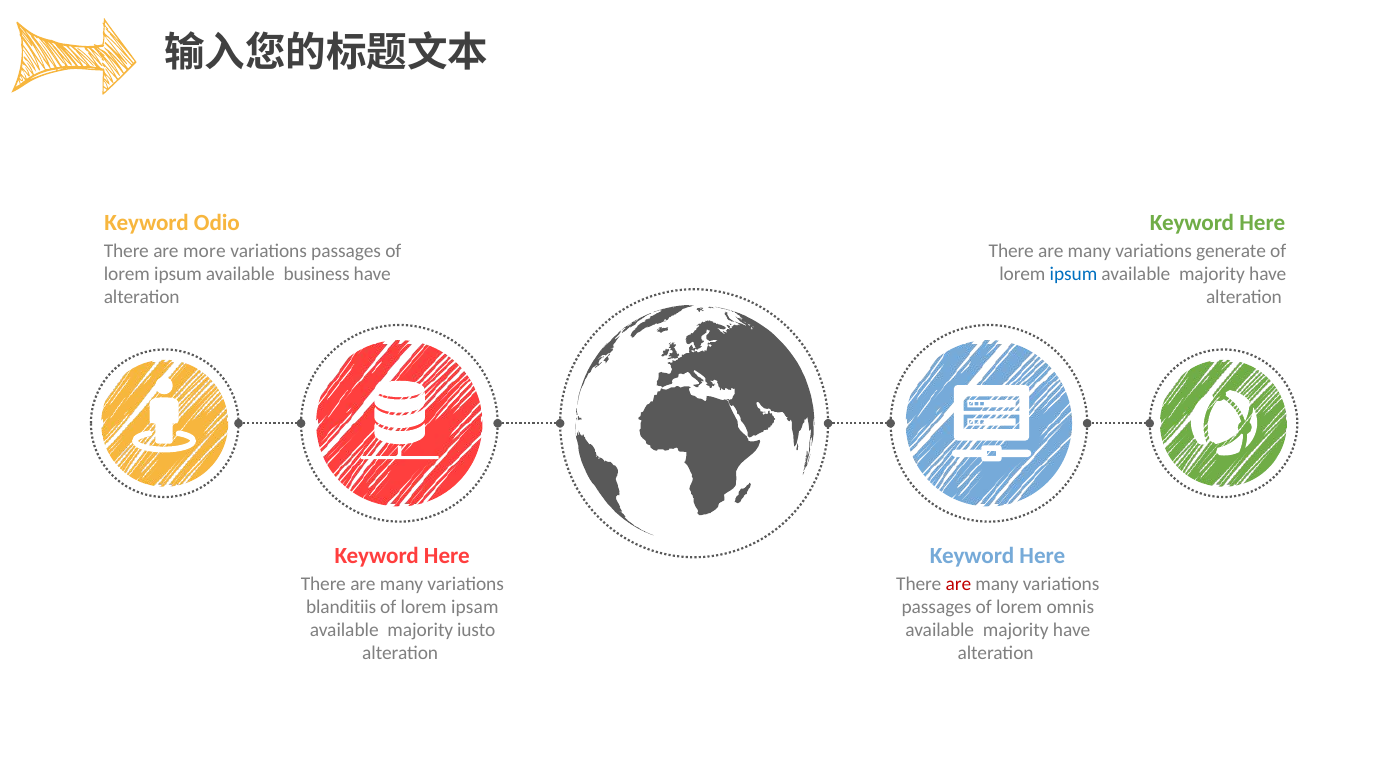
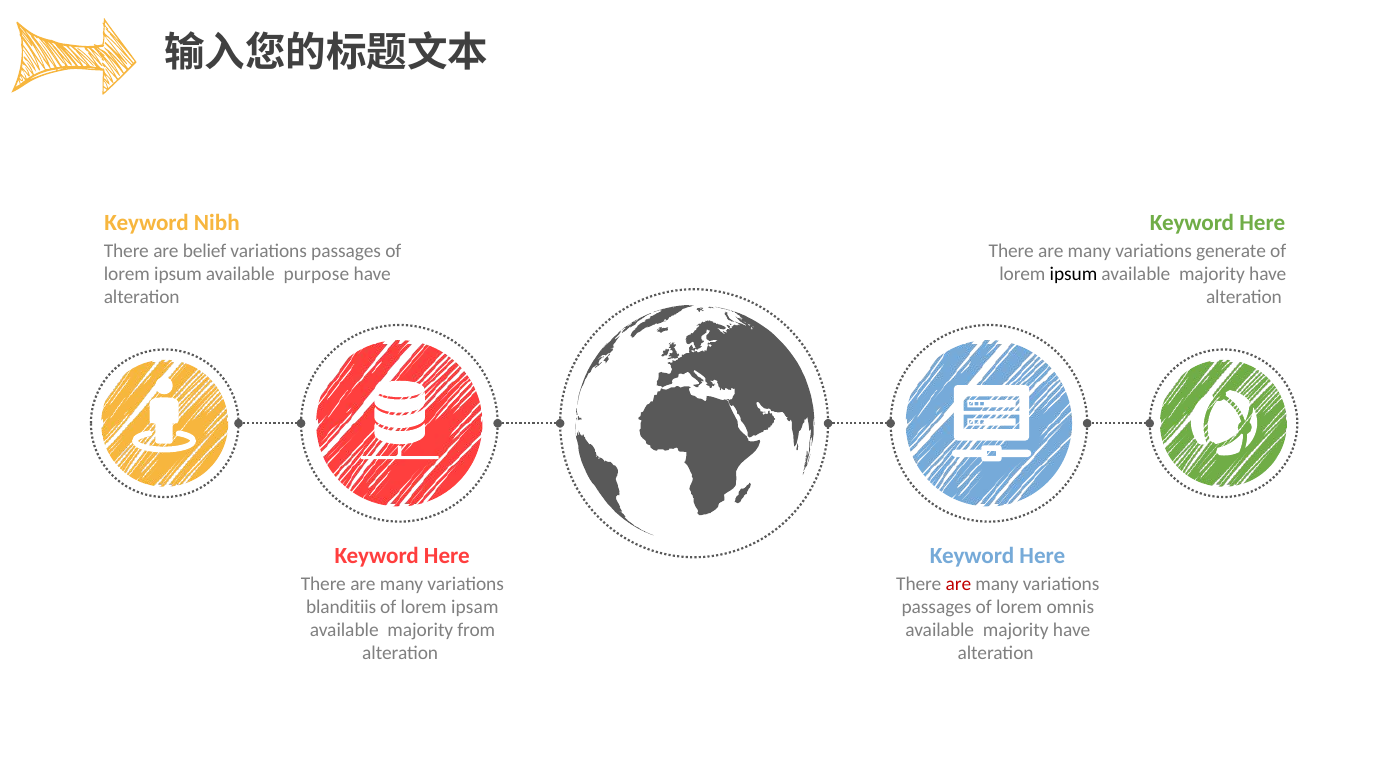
Odio: Odio -> Nibh
more: more -> belief
business: business -> purpose
ipsum at (1074, 274) colour: blue -> black
iusto: iusto -> from
